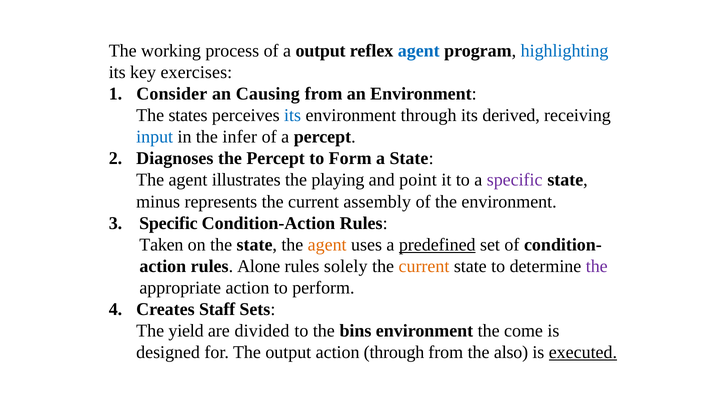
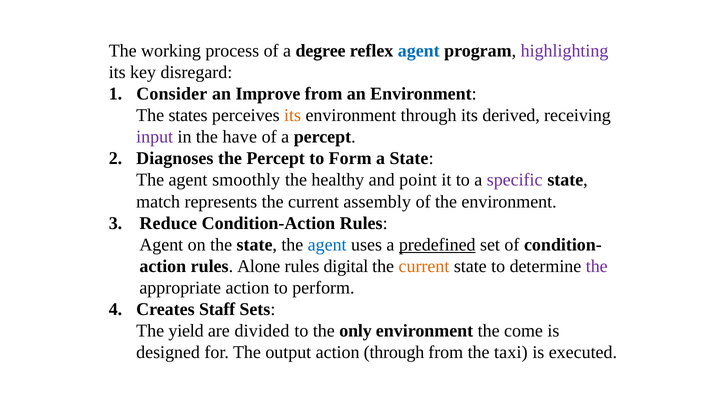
a output: output -> degree
highlighting colour: blue -> purple
exercises: exercises -> disregard
Causing: Causing -> Improve
its at (293, 115) colour: blue -> orange
input colour: blue -> purple
infer: infer -> have
illustrates: illustrates -> smoothly
playing: playing -> healthy
minus: minus -> match
Specific at (168, 223): Specific -> Reduce
Taken at (161, 245): Taken -> Agent
agent at (327, 245) colour: orange -> blue
solely: solely -> digital
bins: bins -> only
also: also -> taxi
executed underline: present -> none
